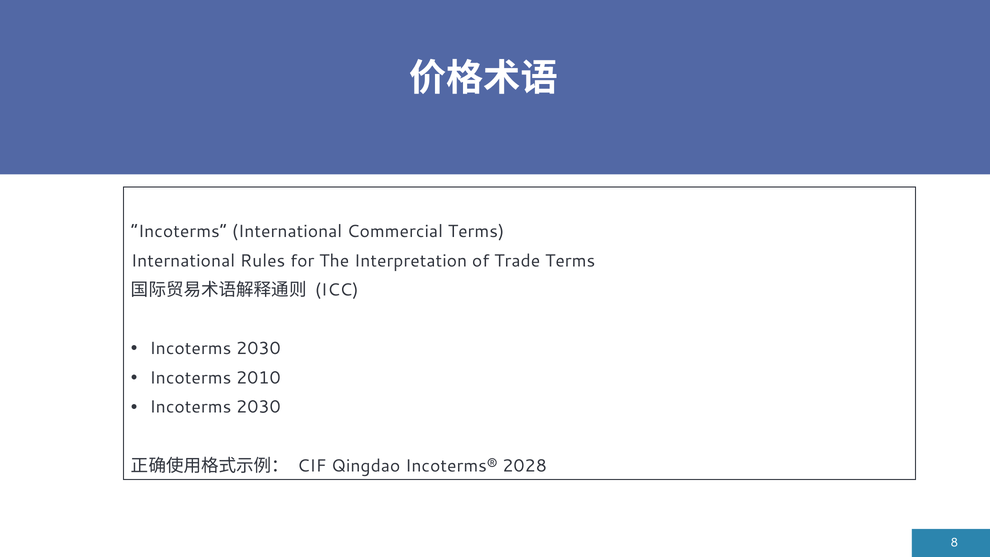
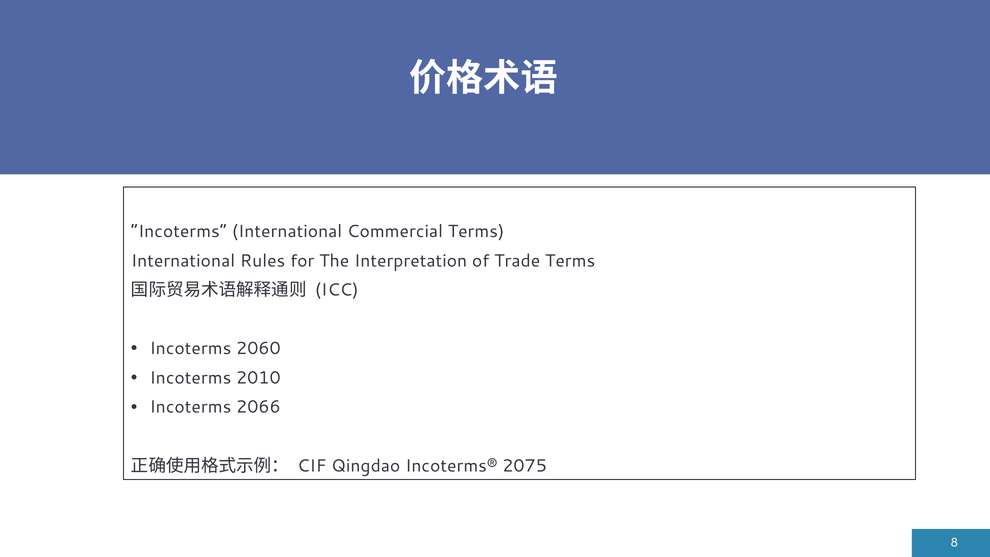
2030 at (258, 349): 2030 -> 2060
2030 at (258, 407): 2030 -> 2066
2028: 2028 -> 2075
